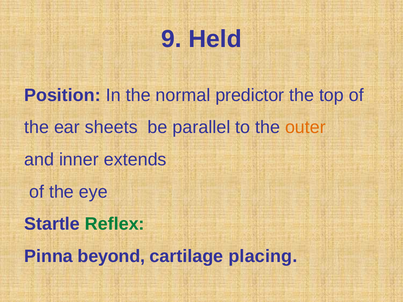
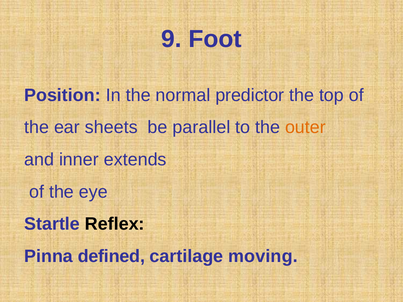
Held: Held -> Foot
Reflex colour: green -> black
beyond: beyond -> defined
placing: placing -> moving
